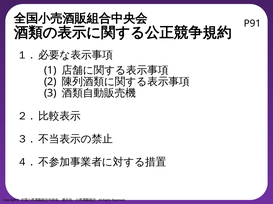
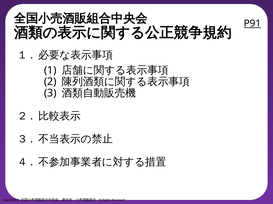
P91 underline: none -> present
